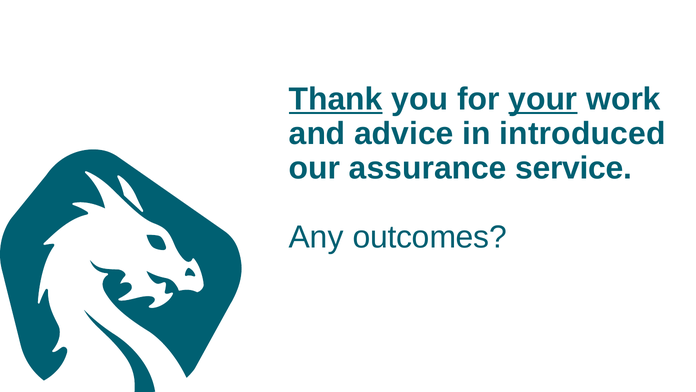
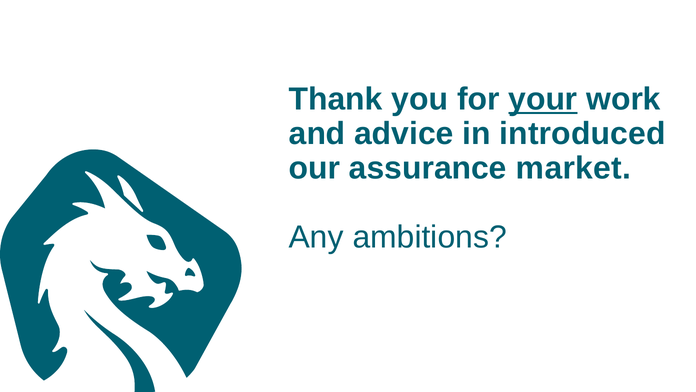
Thank underline: present -> none
service: service -> market
outcomes: outcomes -> ambitions
